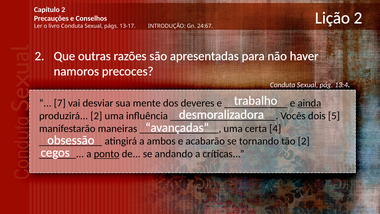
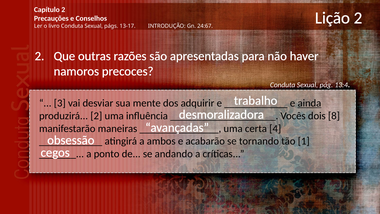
7: 7 -> 3
deveres: deveres -> adquirir
5: 5 -> 8
tão 2: 2 -> 1
ponto underline: present -> none
